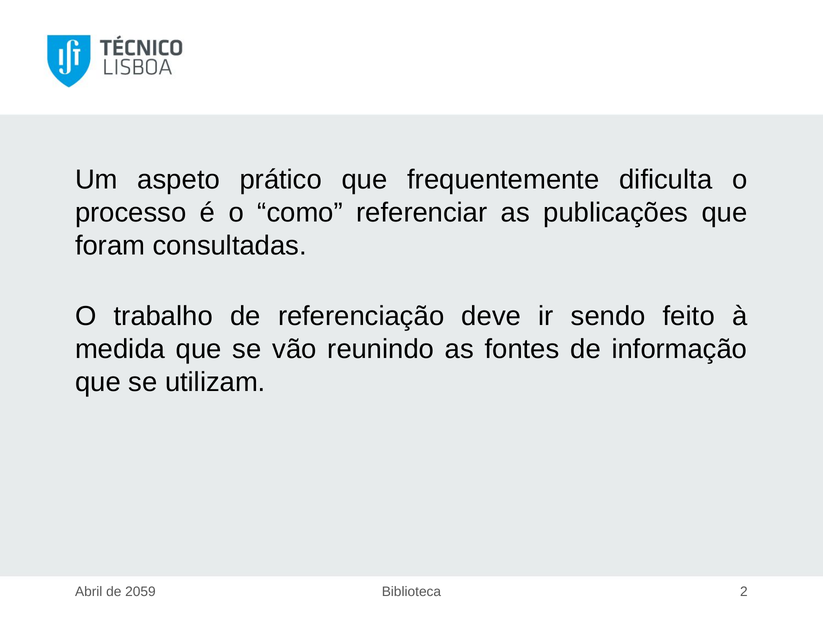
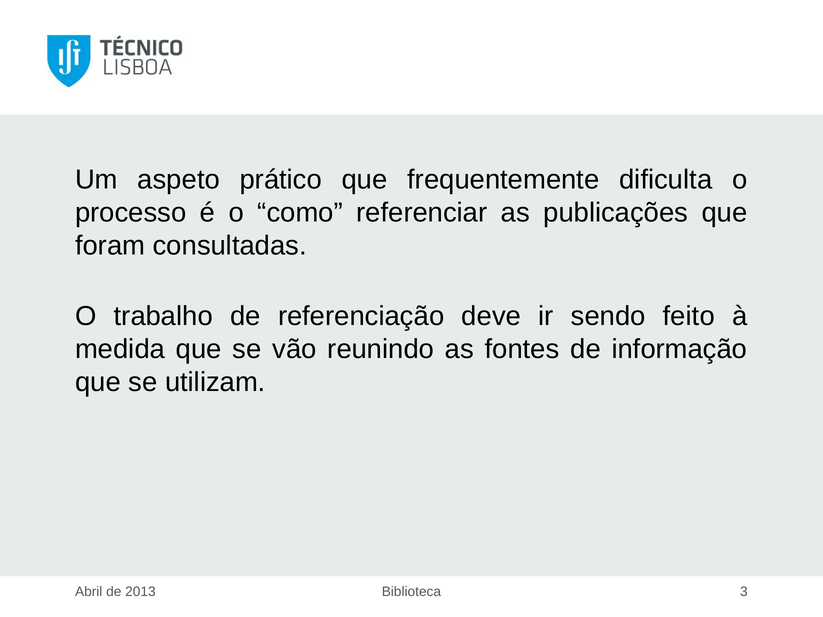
2059: 2059 -> 2013
2: 2 -> 3
